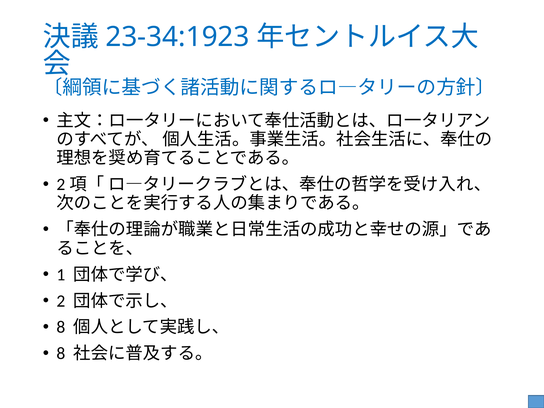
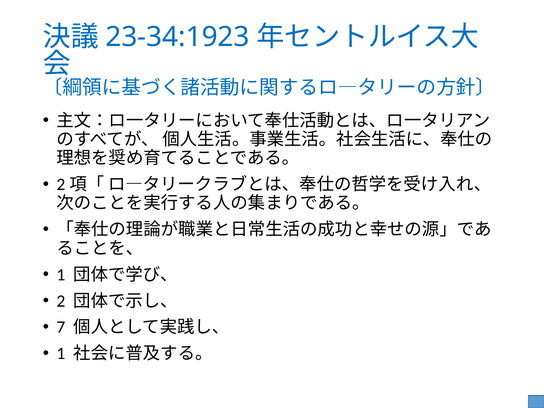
8 at (61, 327): 8 -> 7
8 at (61, 354): 8 -> 1
